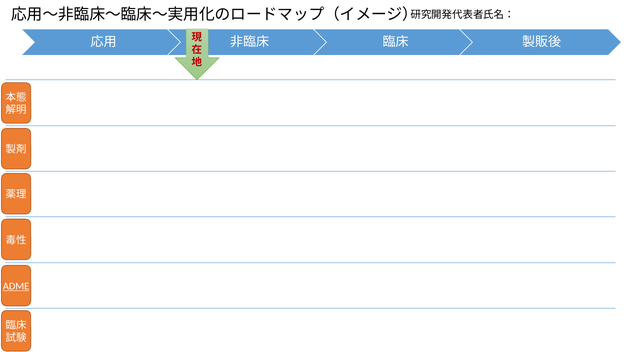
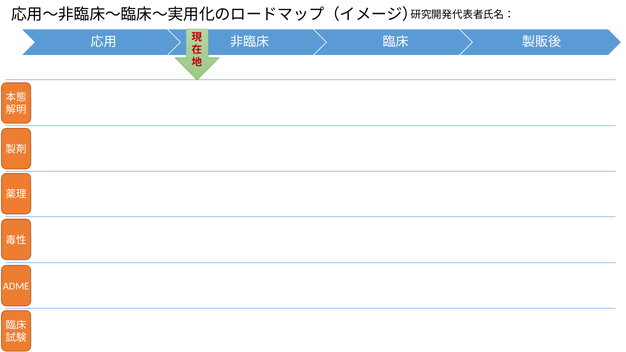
ADME underline: present -> none
